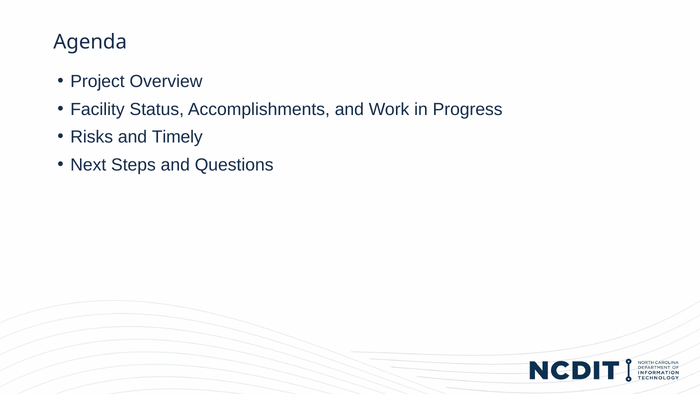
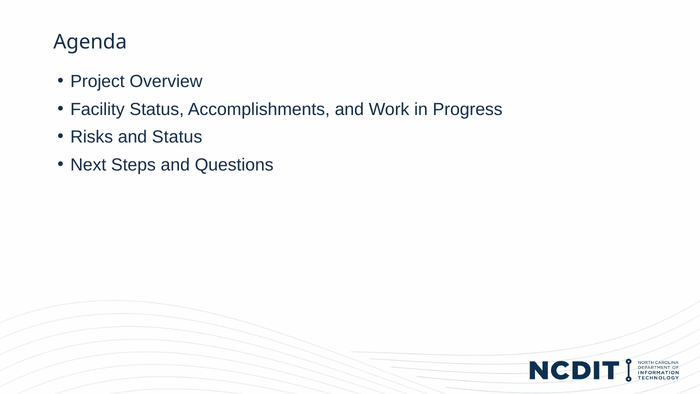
and Timely: Timely -> Status
